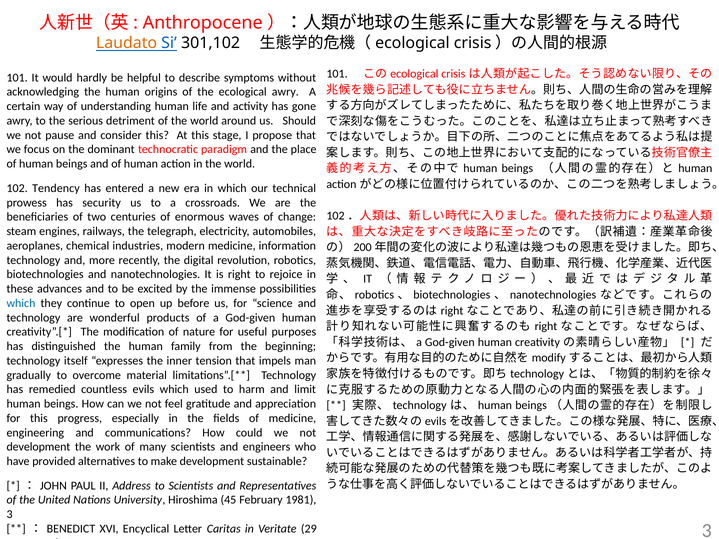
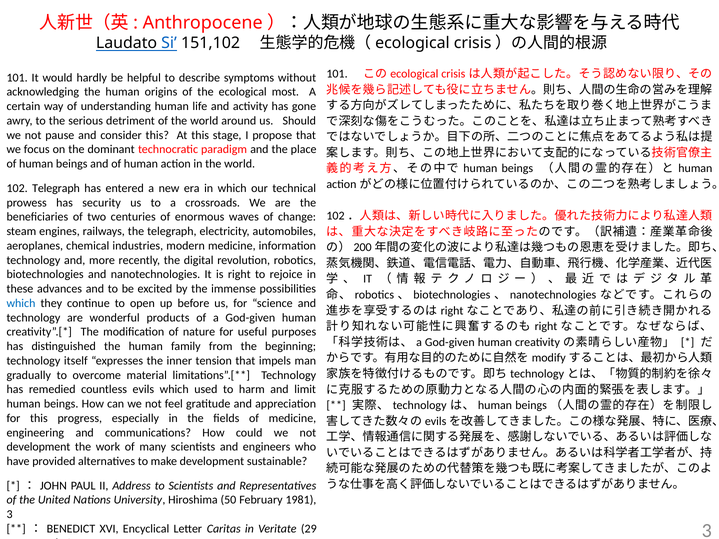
Laudato colour: orange -> black
301,102: 301,102 -> 151,102
ecological awry: awry -> most
102 Tendency: Tendency -> Telegraph
45: 45 -> 50
